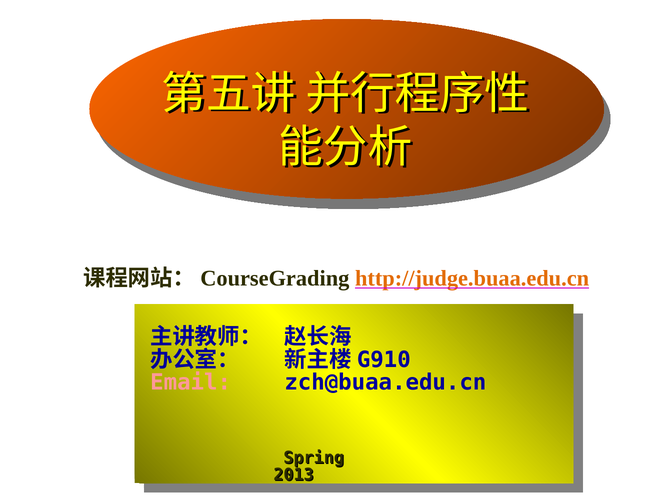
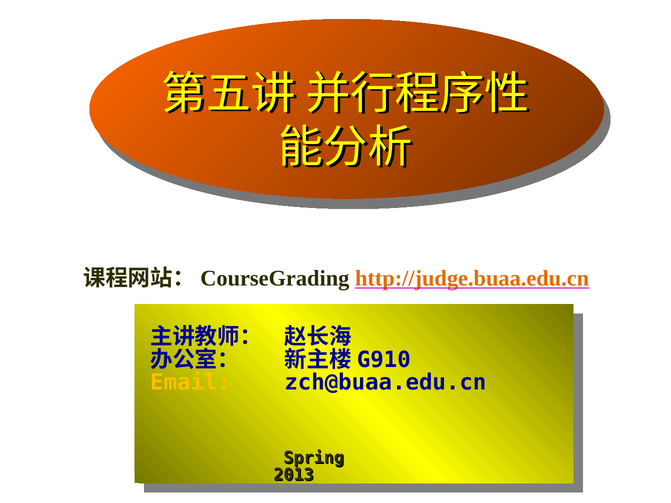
Email colour: pink -> yellow
